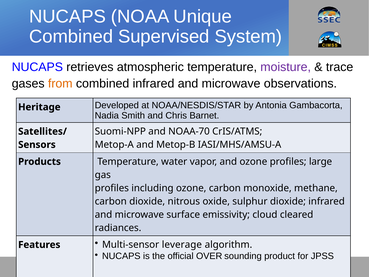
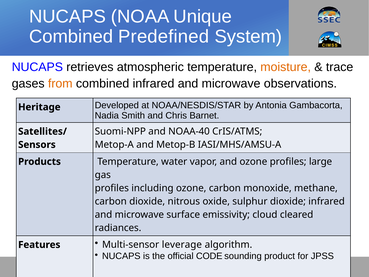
Supervised: Supervised -> Predefined
moisture colour: purple -> orange
NOAA-70: NOAA-70 -> NOAA-40
OVER: OVER -> CODE
